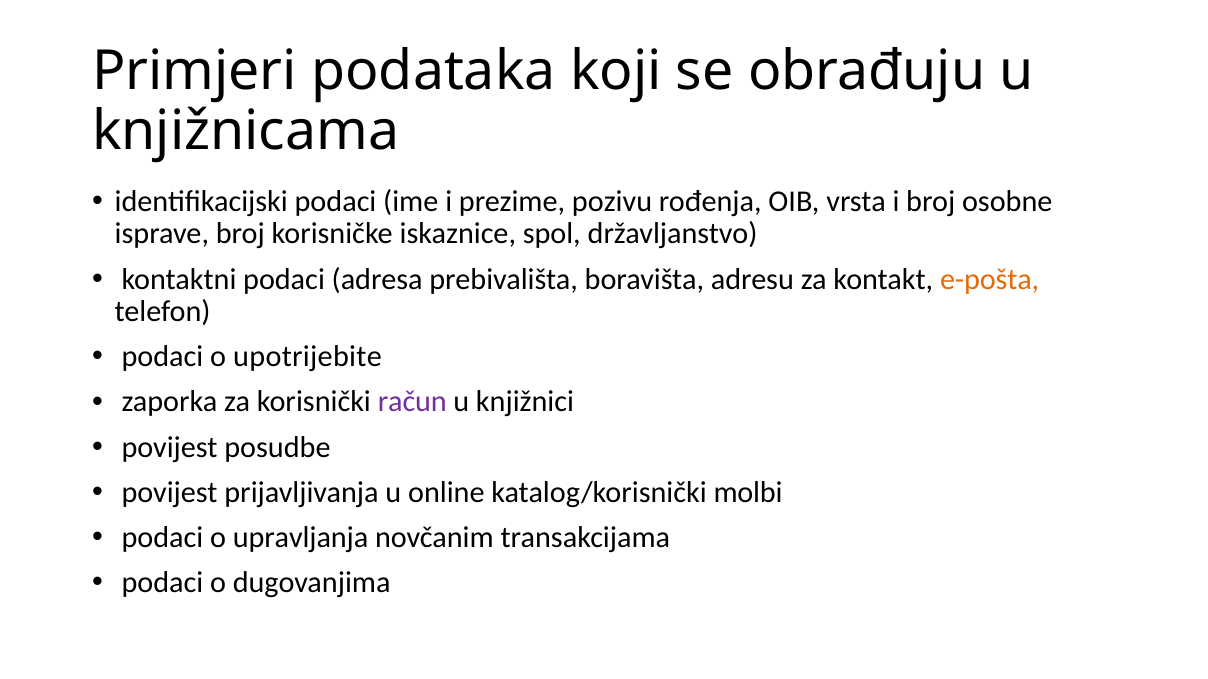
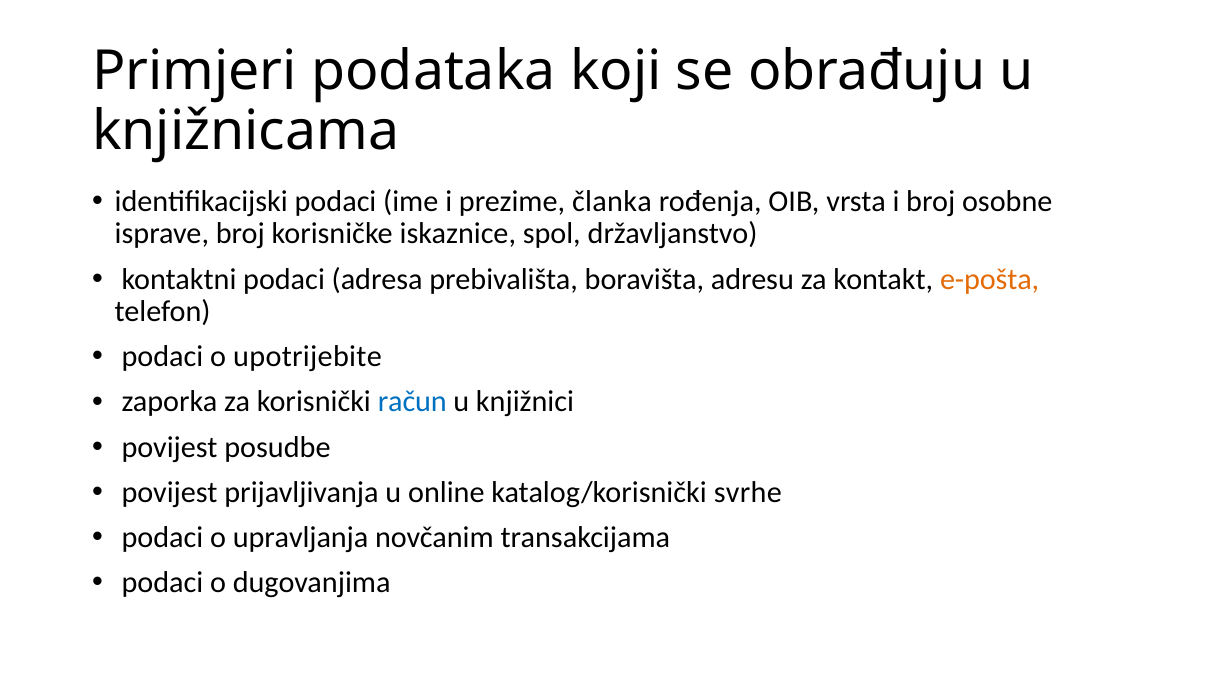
pozivu: pozivu -> članka
račun colour: purple -> blue
molbi: molbi -> svrhe
